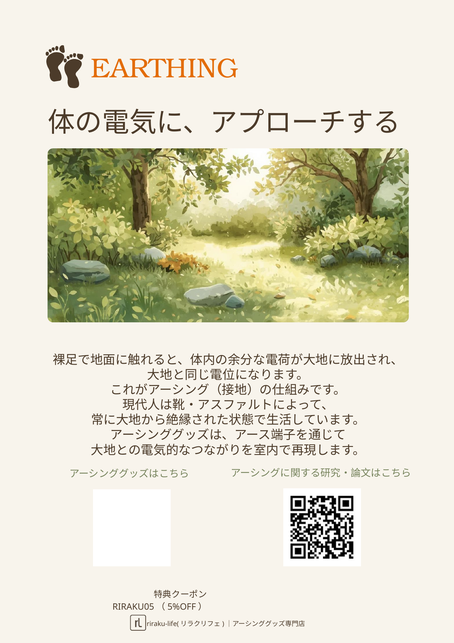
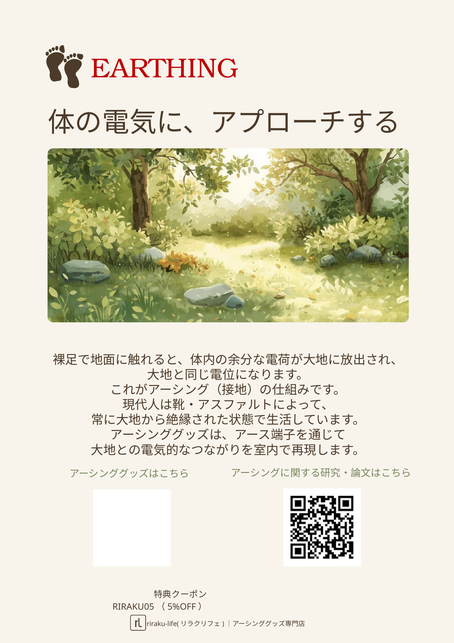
EARTHING colour: orange -> red
